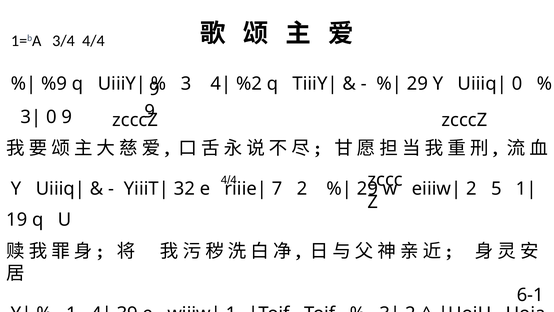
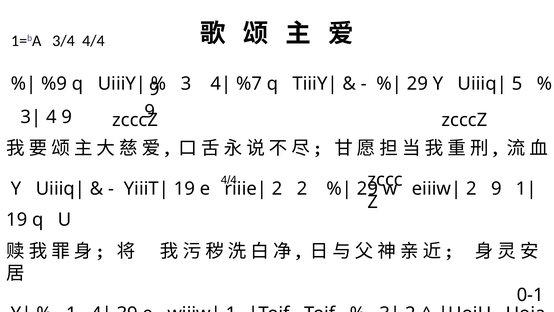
%2: %2 -> %7
0 at (517, 84): 0 -> 5
0 at (51, 117): 0 -> 4
32 at (184, 189): 32 -> 19
7 at (277, 189): 7 -> 2
2 5: 5 -> 9
6-1: 6-1 -> 0-1
